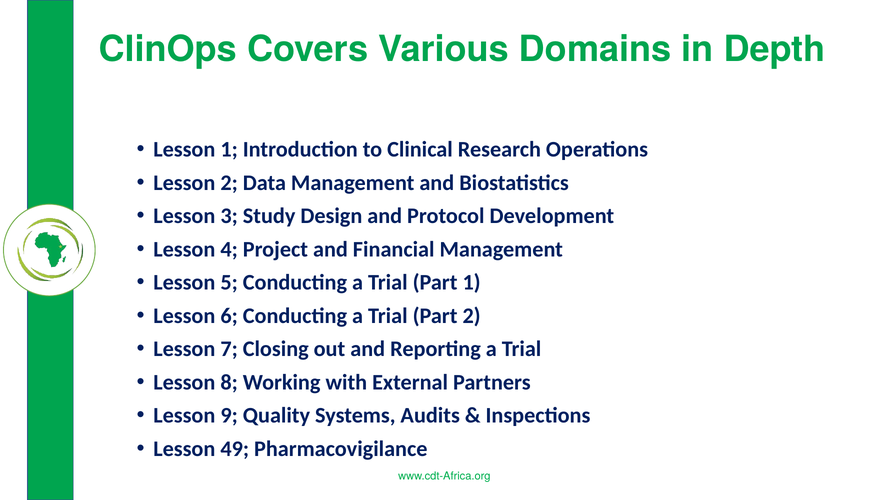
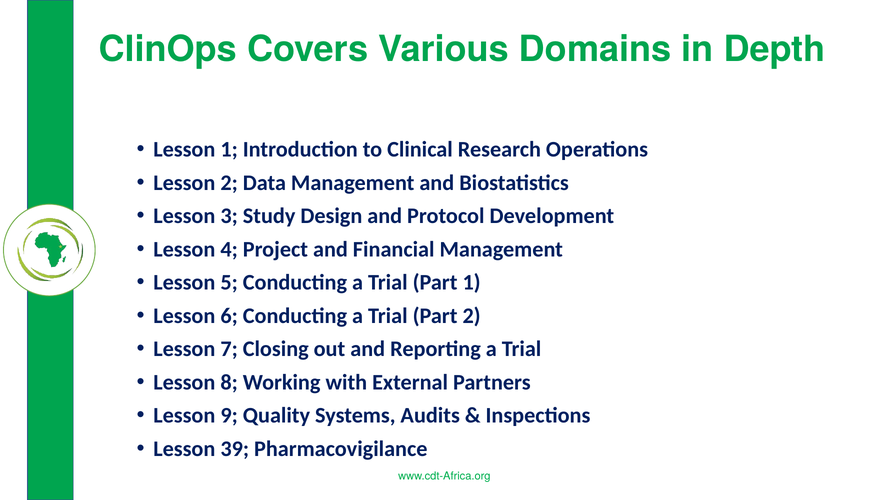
49: 49 -> 39
